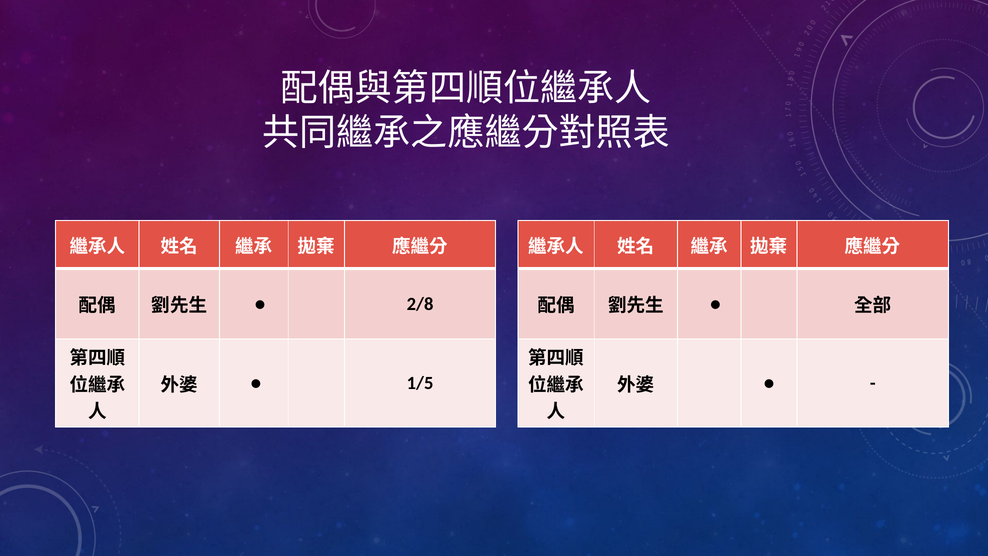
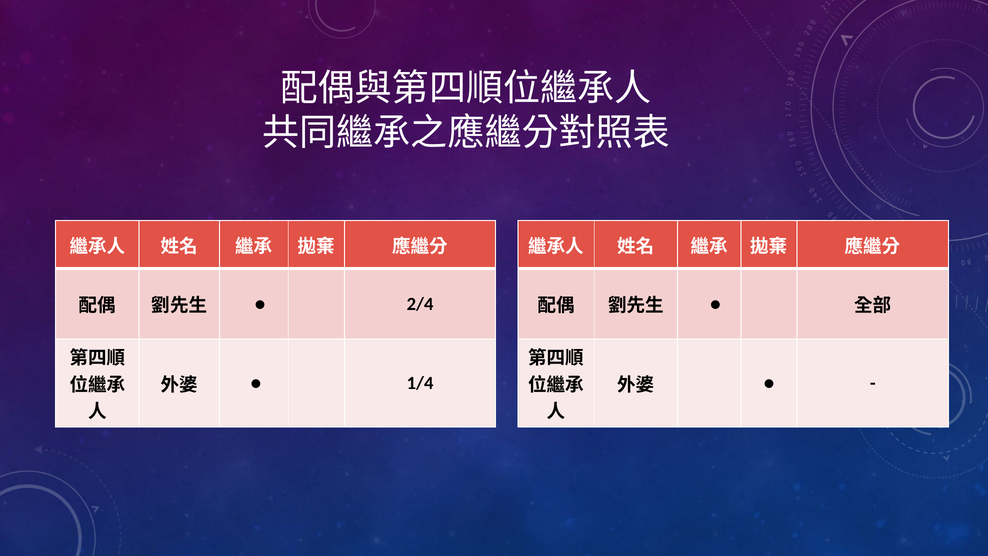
2/8: 2/8 -> 2/4
1/5: 1/5 -> 1/4
